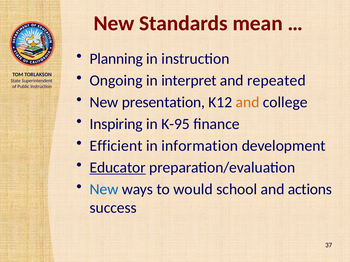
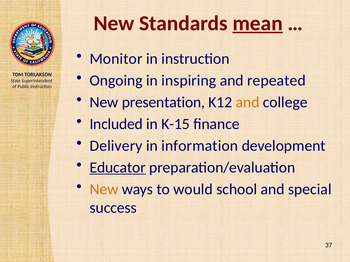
mean underline: none -> present
Planning: Planning -> Monitor
interpret: interpret -> inspiring
Inspiring: Inspiring -> Included
K-95: K-95 -> K-15
Efficient: Efficient -> Delivery
New at (104, 190) colour: blue -> orange
actions: actions -> special
